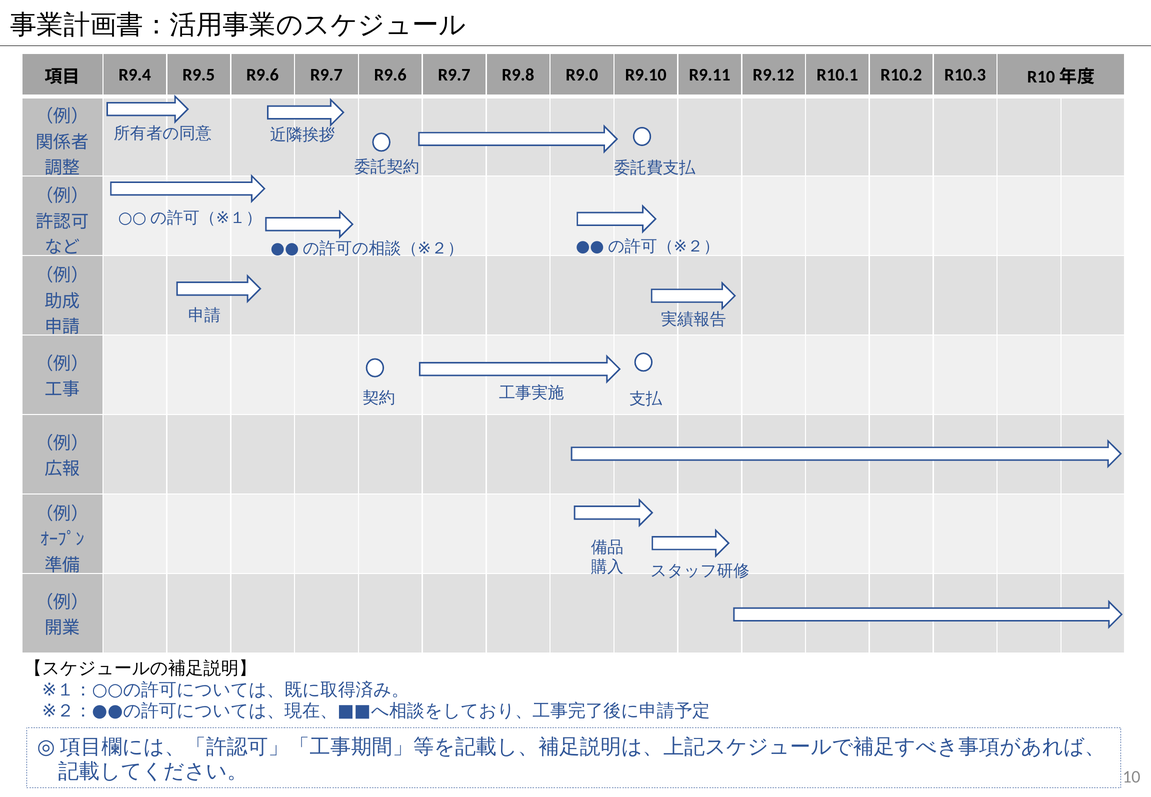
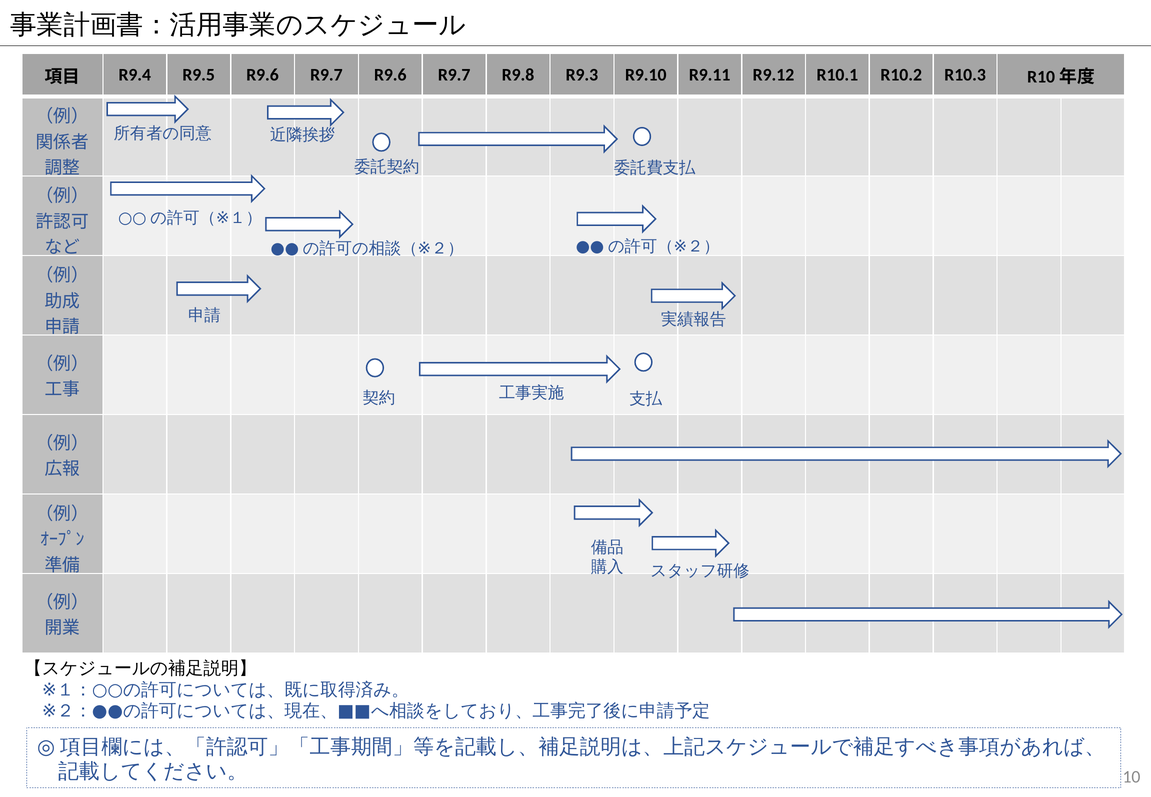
R9.0: R9.0 -> R9.3
